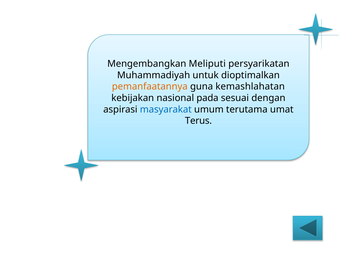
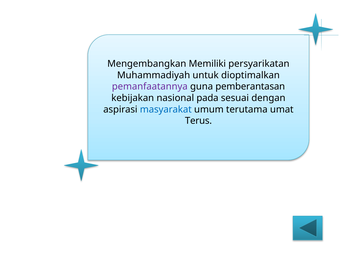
Meliputi: Meliputi -> Memiliki
pemanfaatannya colour: orange -> purple
kemashlahatan: kemashlahatan -> pemberantasan
